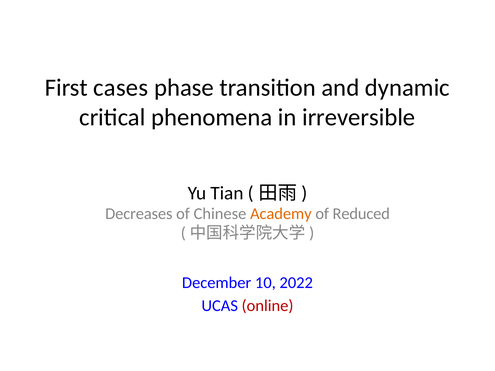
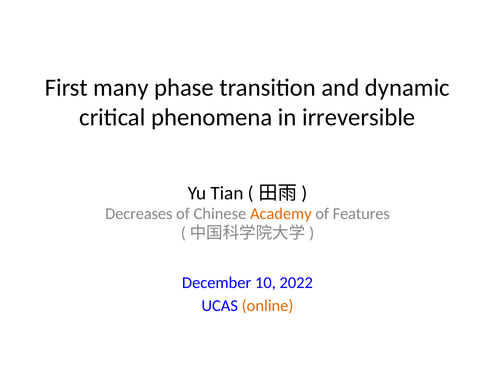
cases: cases -> many
Reduced: Reduced -> Features
online colour: red -> orange
